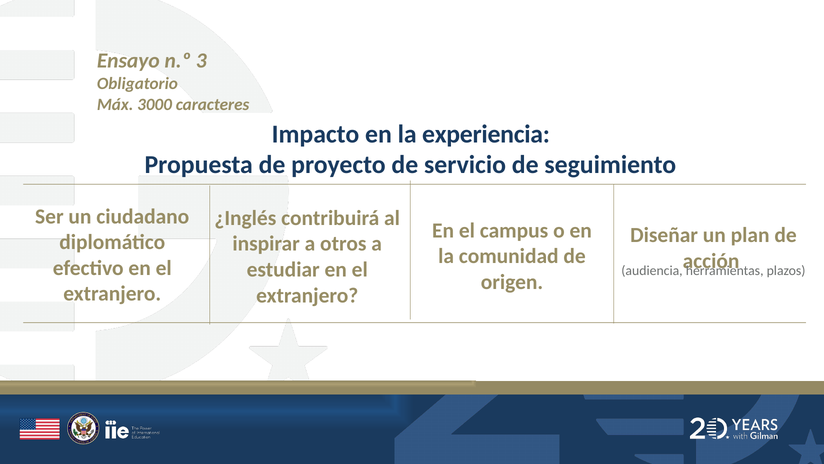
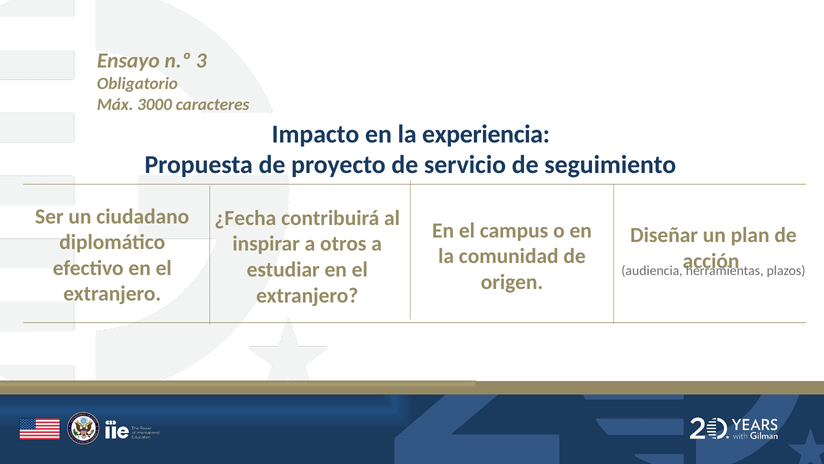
¿Inglés: ¿Inglés -> ¿Fecha
